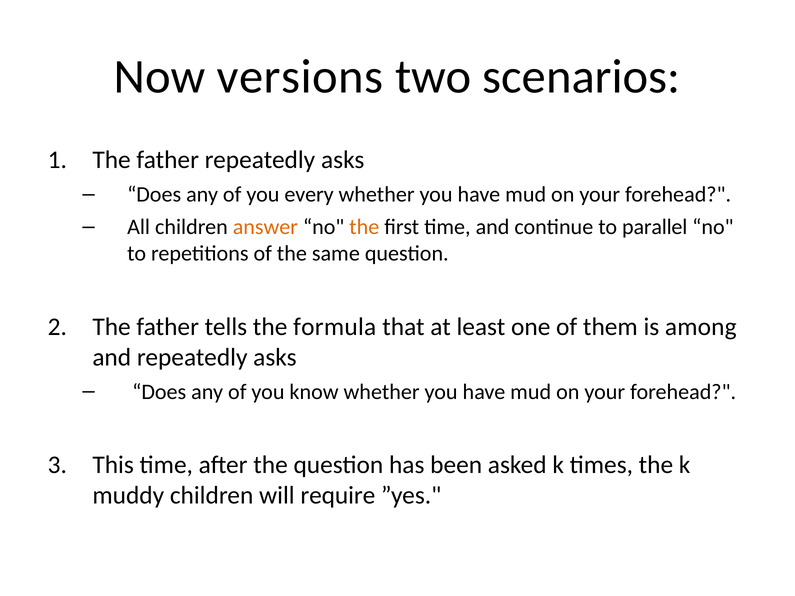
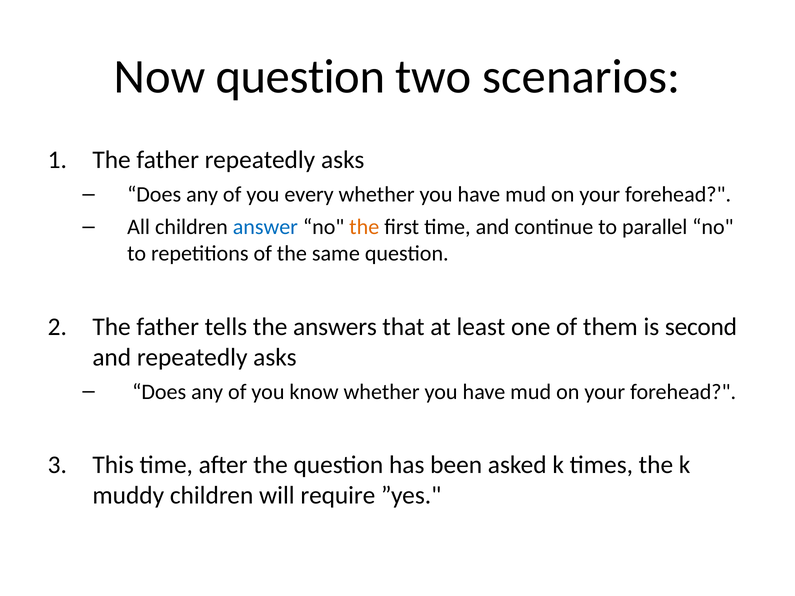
Now versions: versions -> question
answer colour: orange -> blue
formula: formula -> answers
among: among -> second
